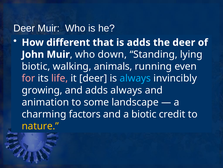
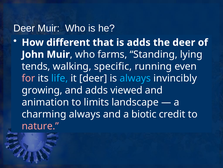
down: down -> farms
biotic at (36, 66): biotic -> tends
animals: animals -> specific
life colour: pink -> light blue
adds always: always -> viewed
some: some -> limits
charming factors: factors -> always
nature colour: yellow -> pink
